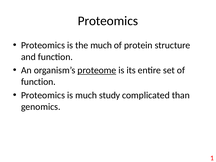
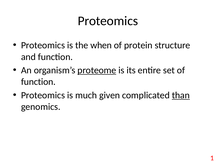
the much: much -> when
study: study -> given
than underline: none -> present
